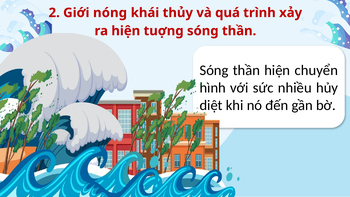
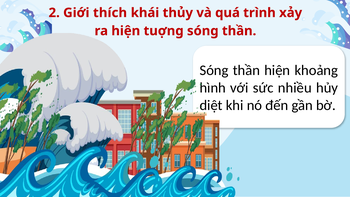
nóng: nóng -> thích
chuyển: chuyển -> khoảng
